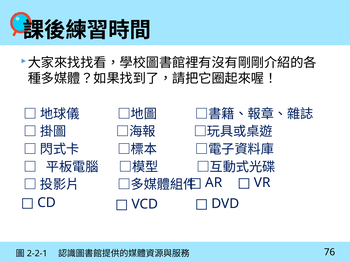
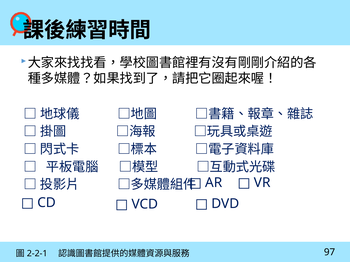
76: 76 -> 97
